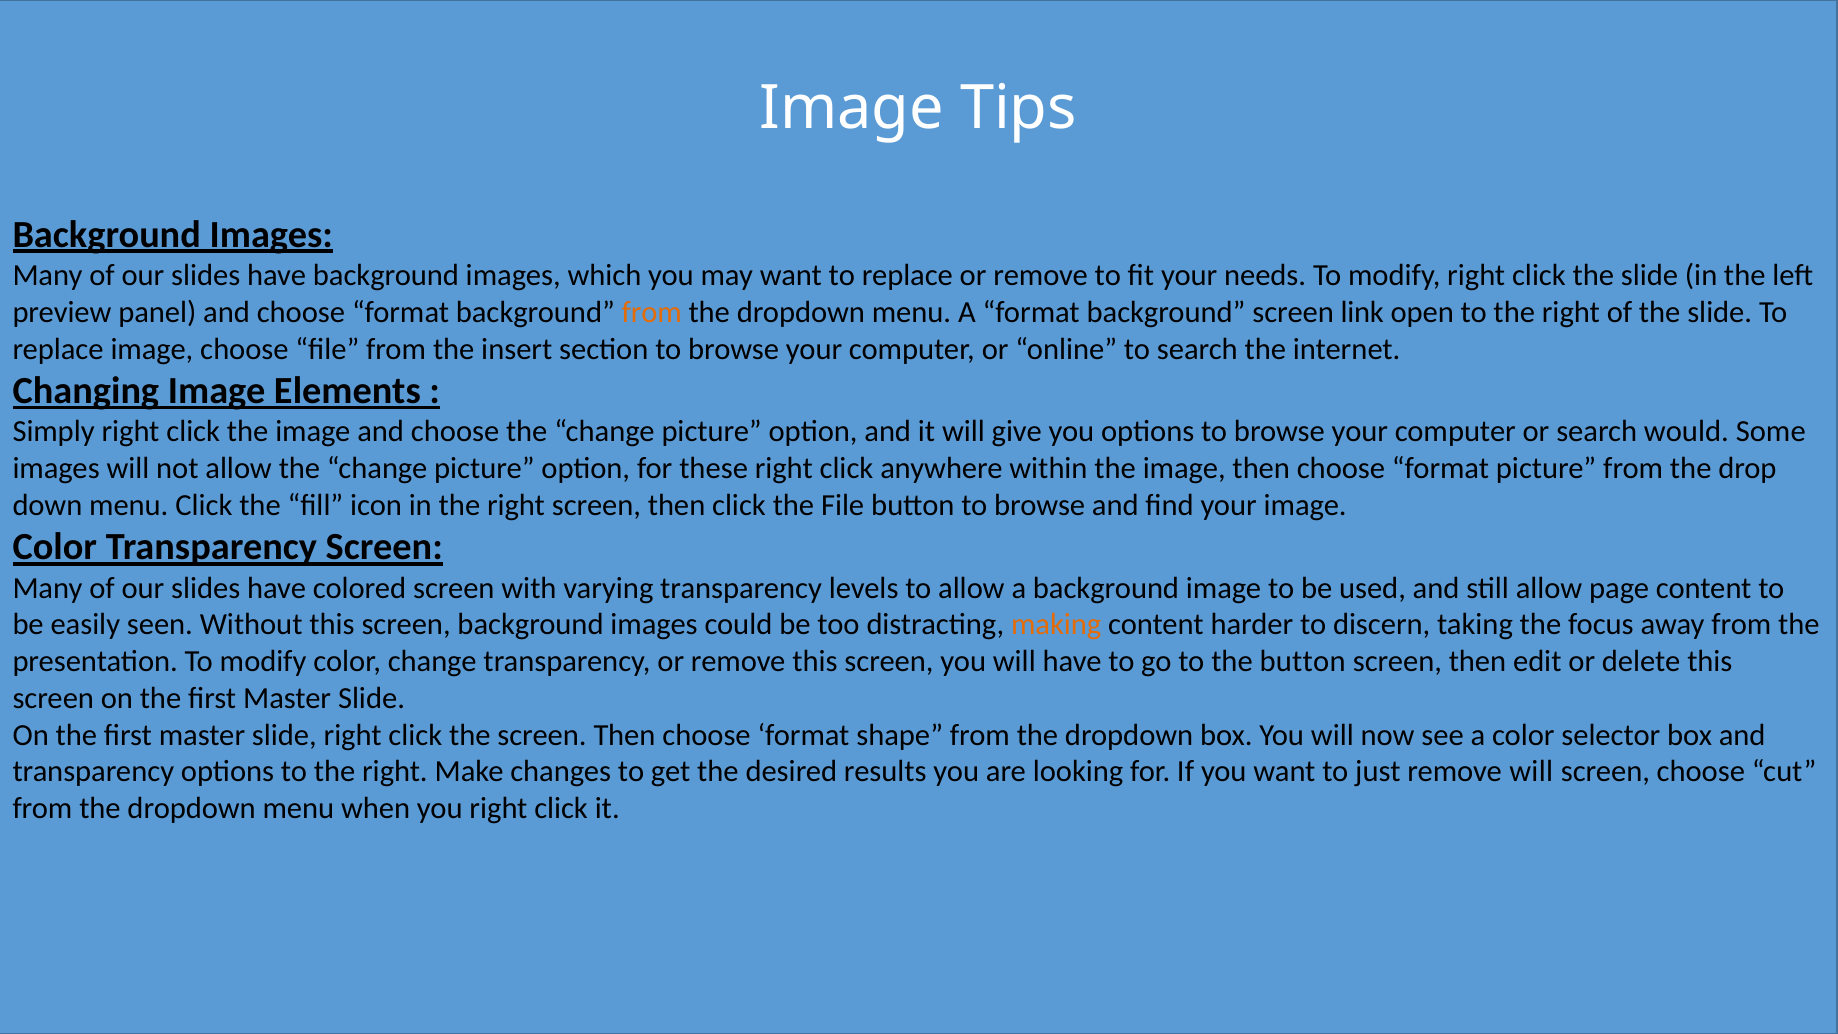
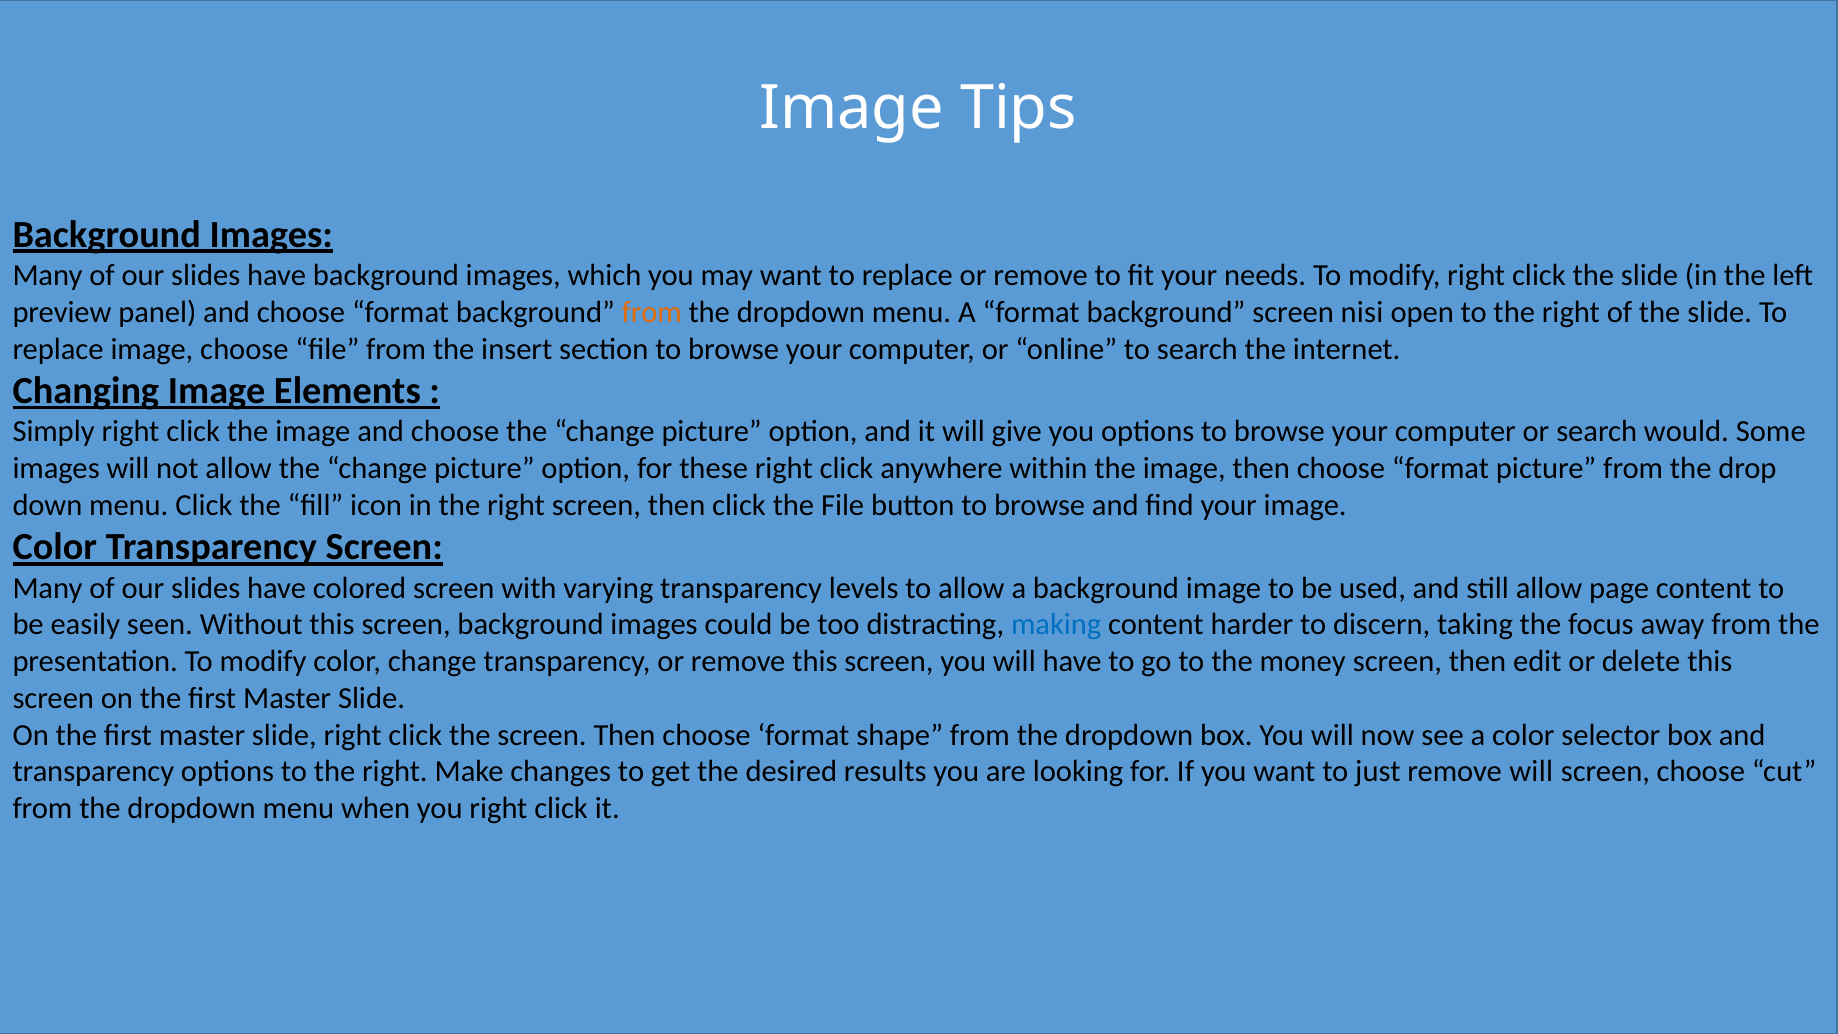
link: link -> nisi
making colour: orange -> blue
the button: button -> money
